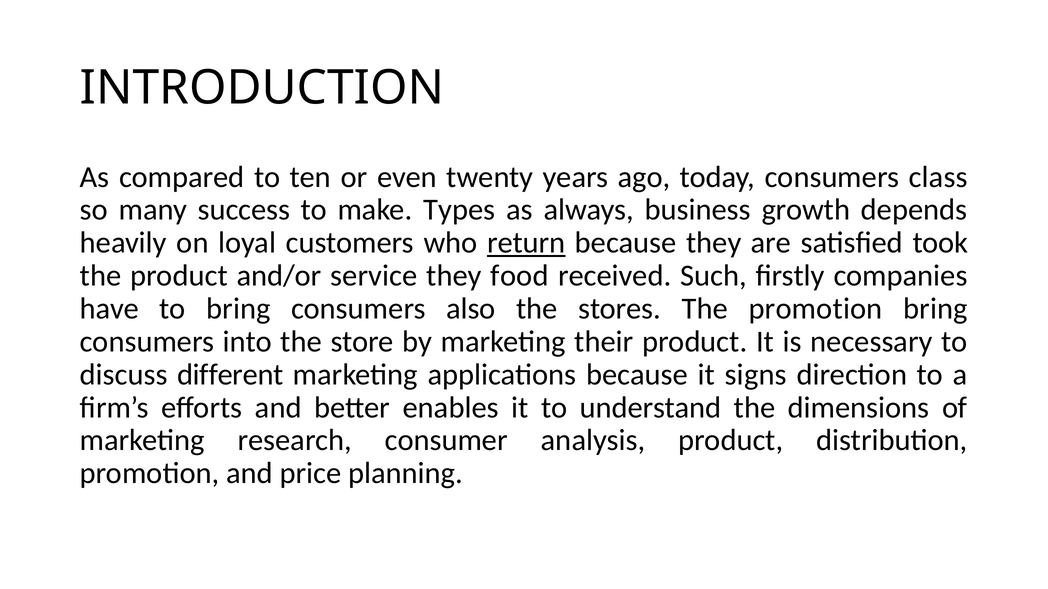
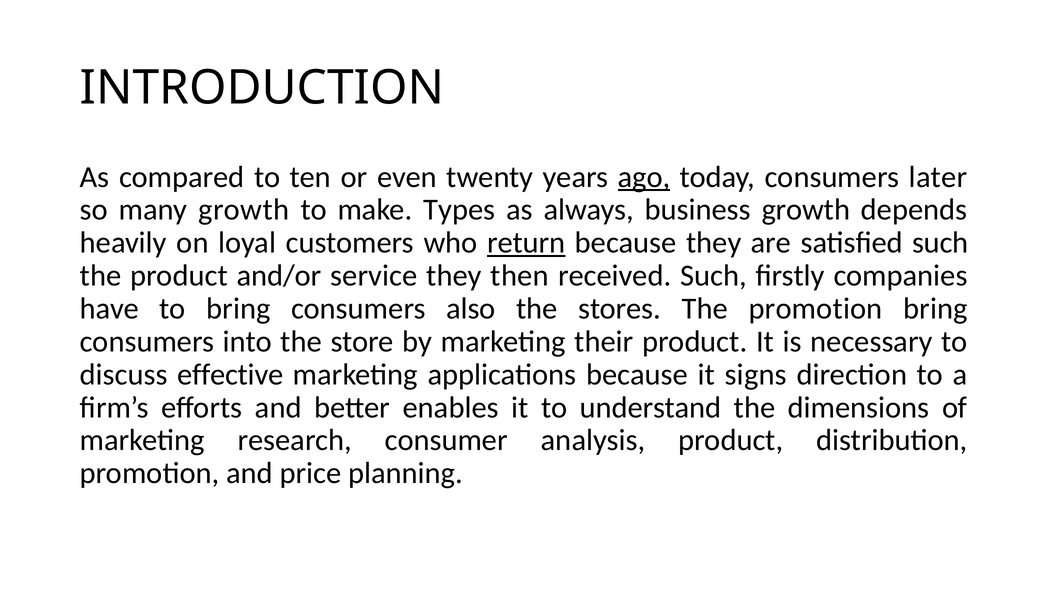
ago underline: none -> present
class: class -> later
many success: success -> growth
satisfied took: took -> such
food: food -> then
different: different -> effective
